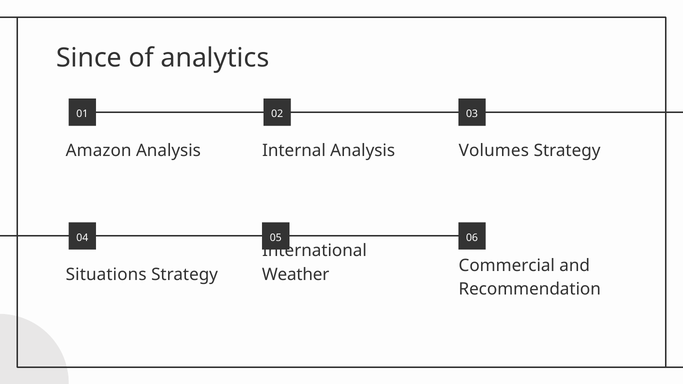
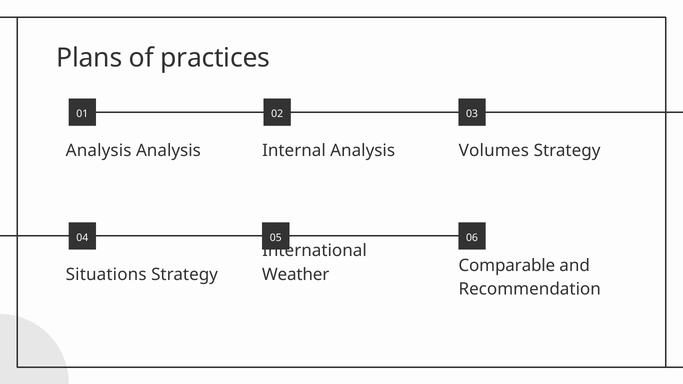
Since: Since -> Plans
analytics: analytics -> practices
Amazon at (99, 151): Amazon -> Analysis
Commercial: Commercial -> Comparable
